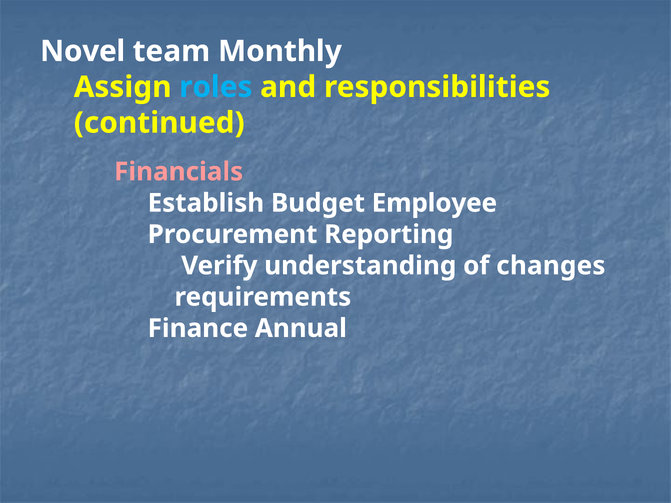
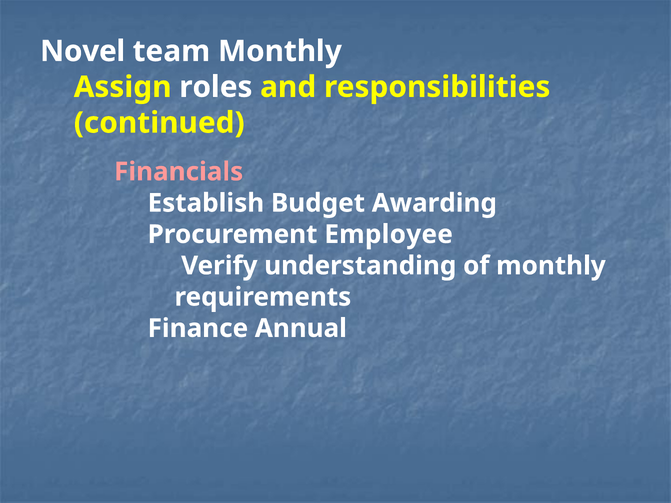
roles colour: light blue -> white
Employee: Employee -> Awarding
Reporting: Reporting -> Employee
of changes: changes -> monthly
